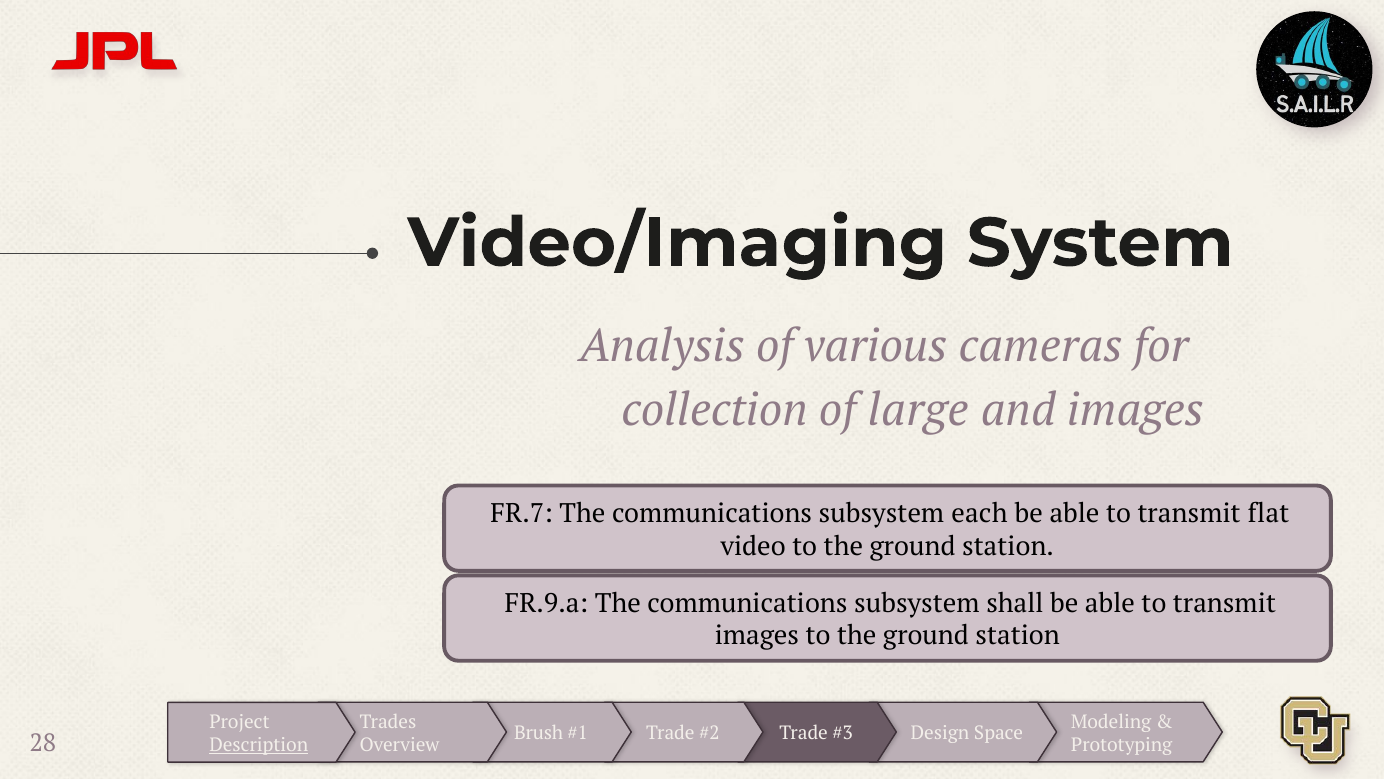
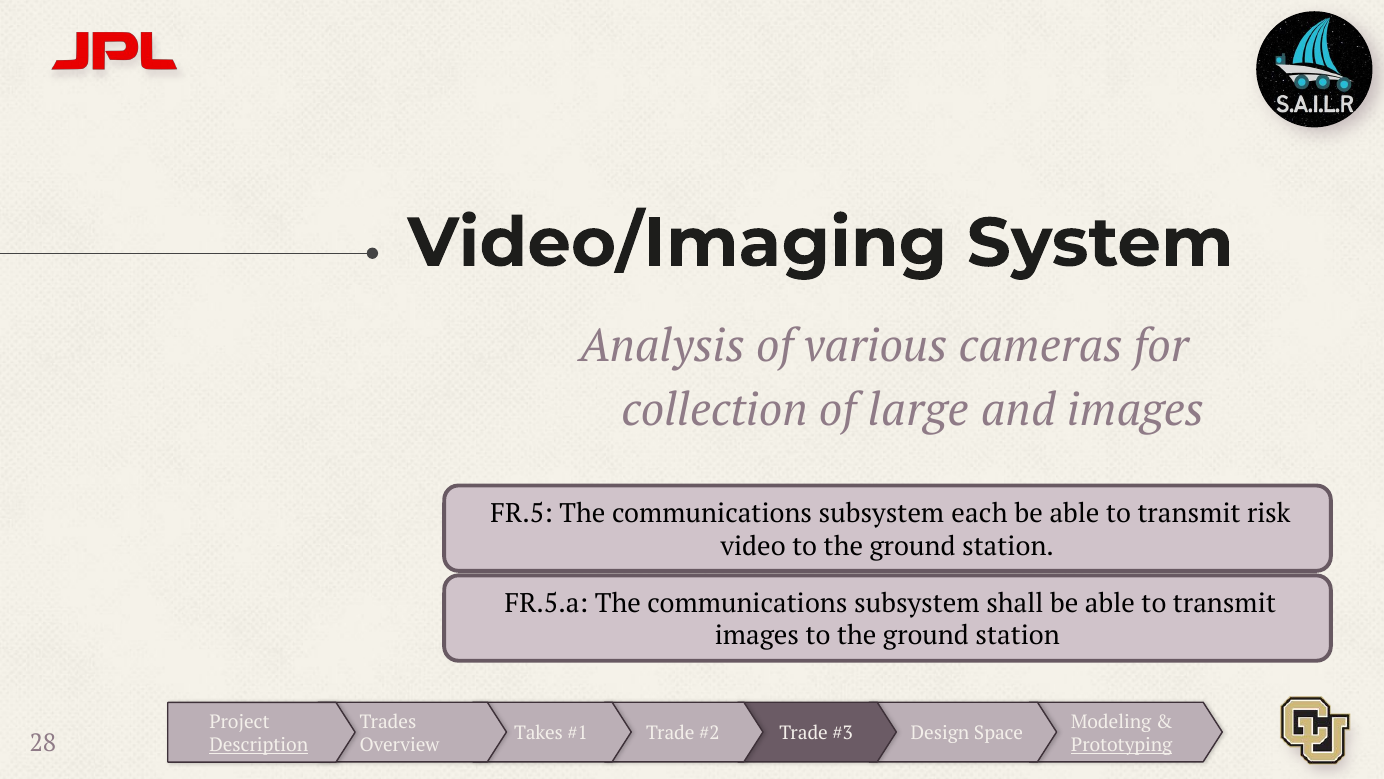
FR.7: FR.7 -> FR.5
flat: flat -> risk
FR.9.a: FR.9.a -> FR.5.a
Brush: Brush -> Takes
Prototyping underline: none -> present
